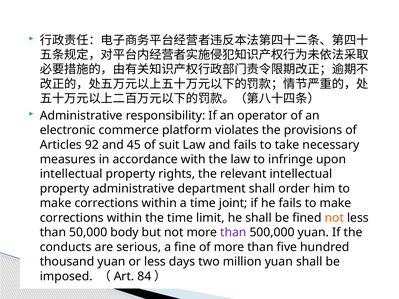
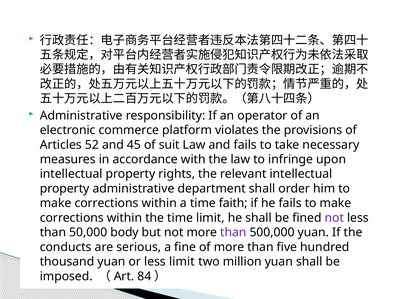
92: 92 -> 52
joint: joint -> faith
not at (334, 218) colour: orange -> purple
less days: days -> limit
